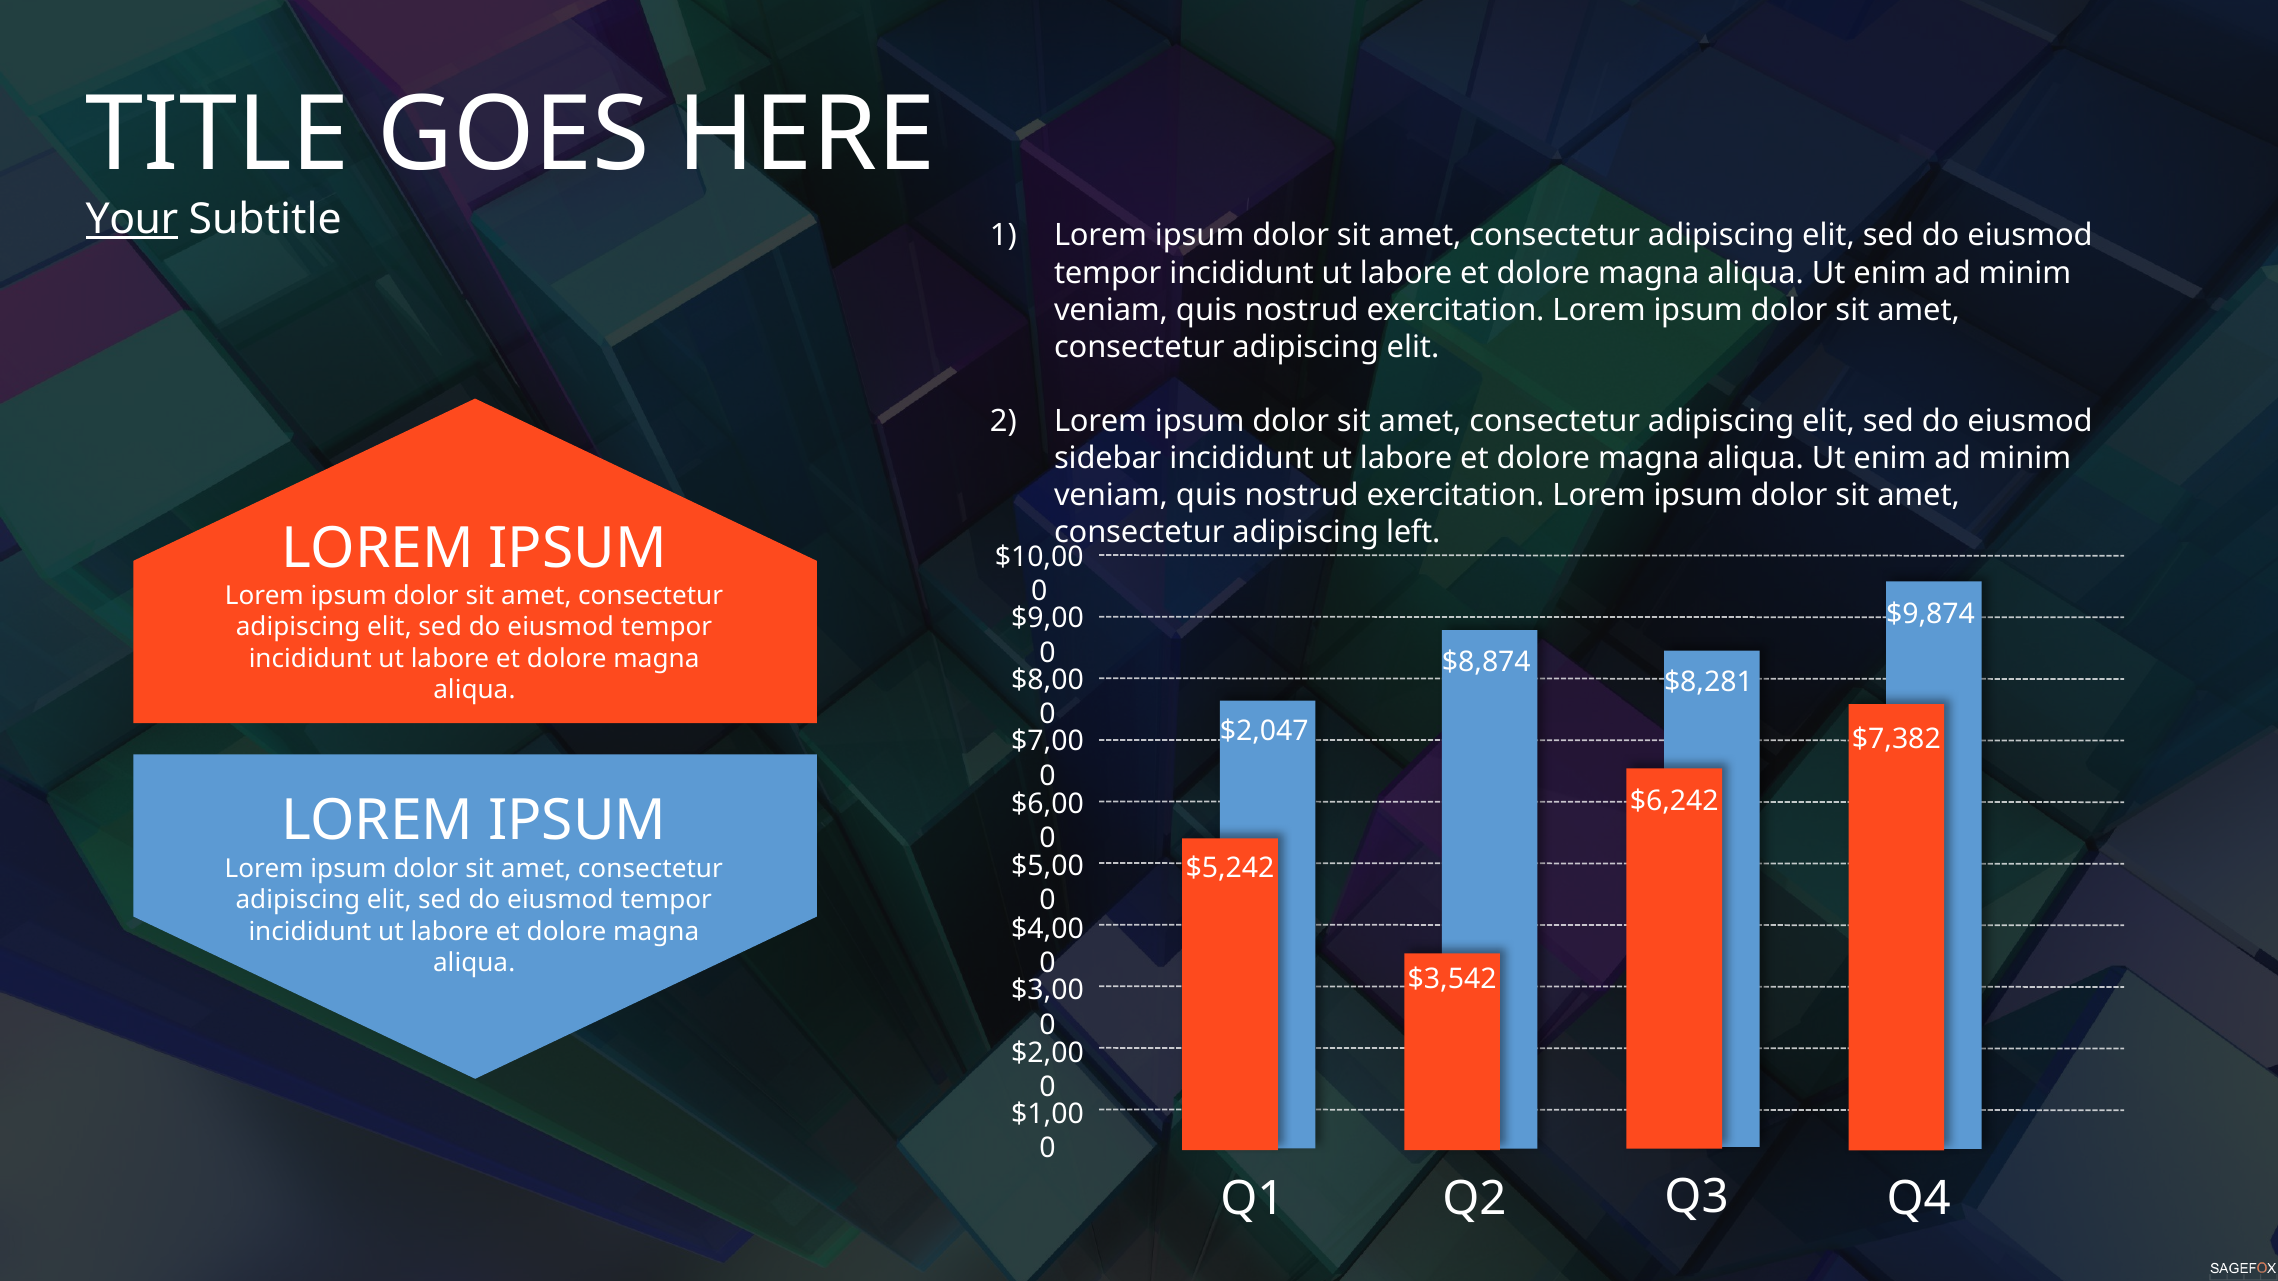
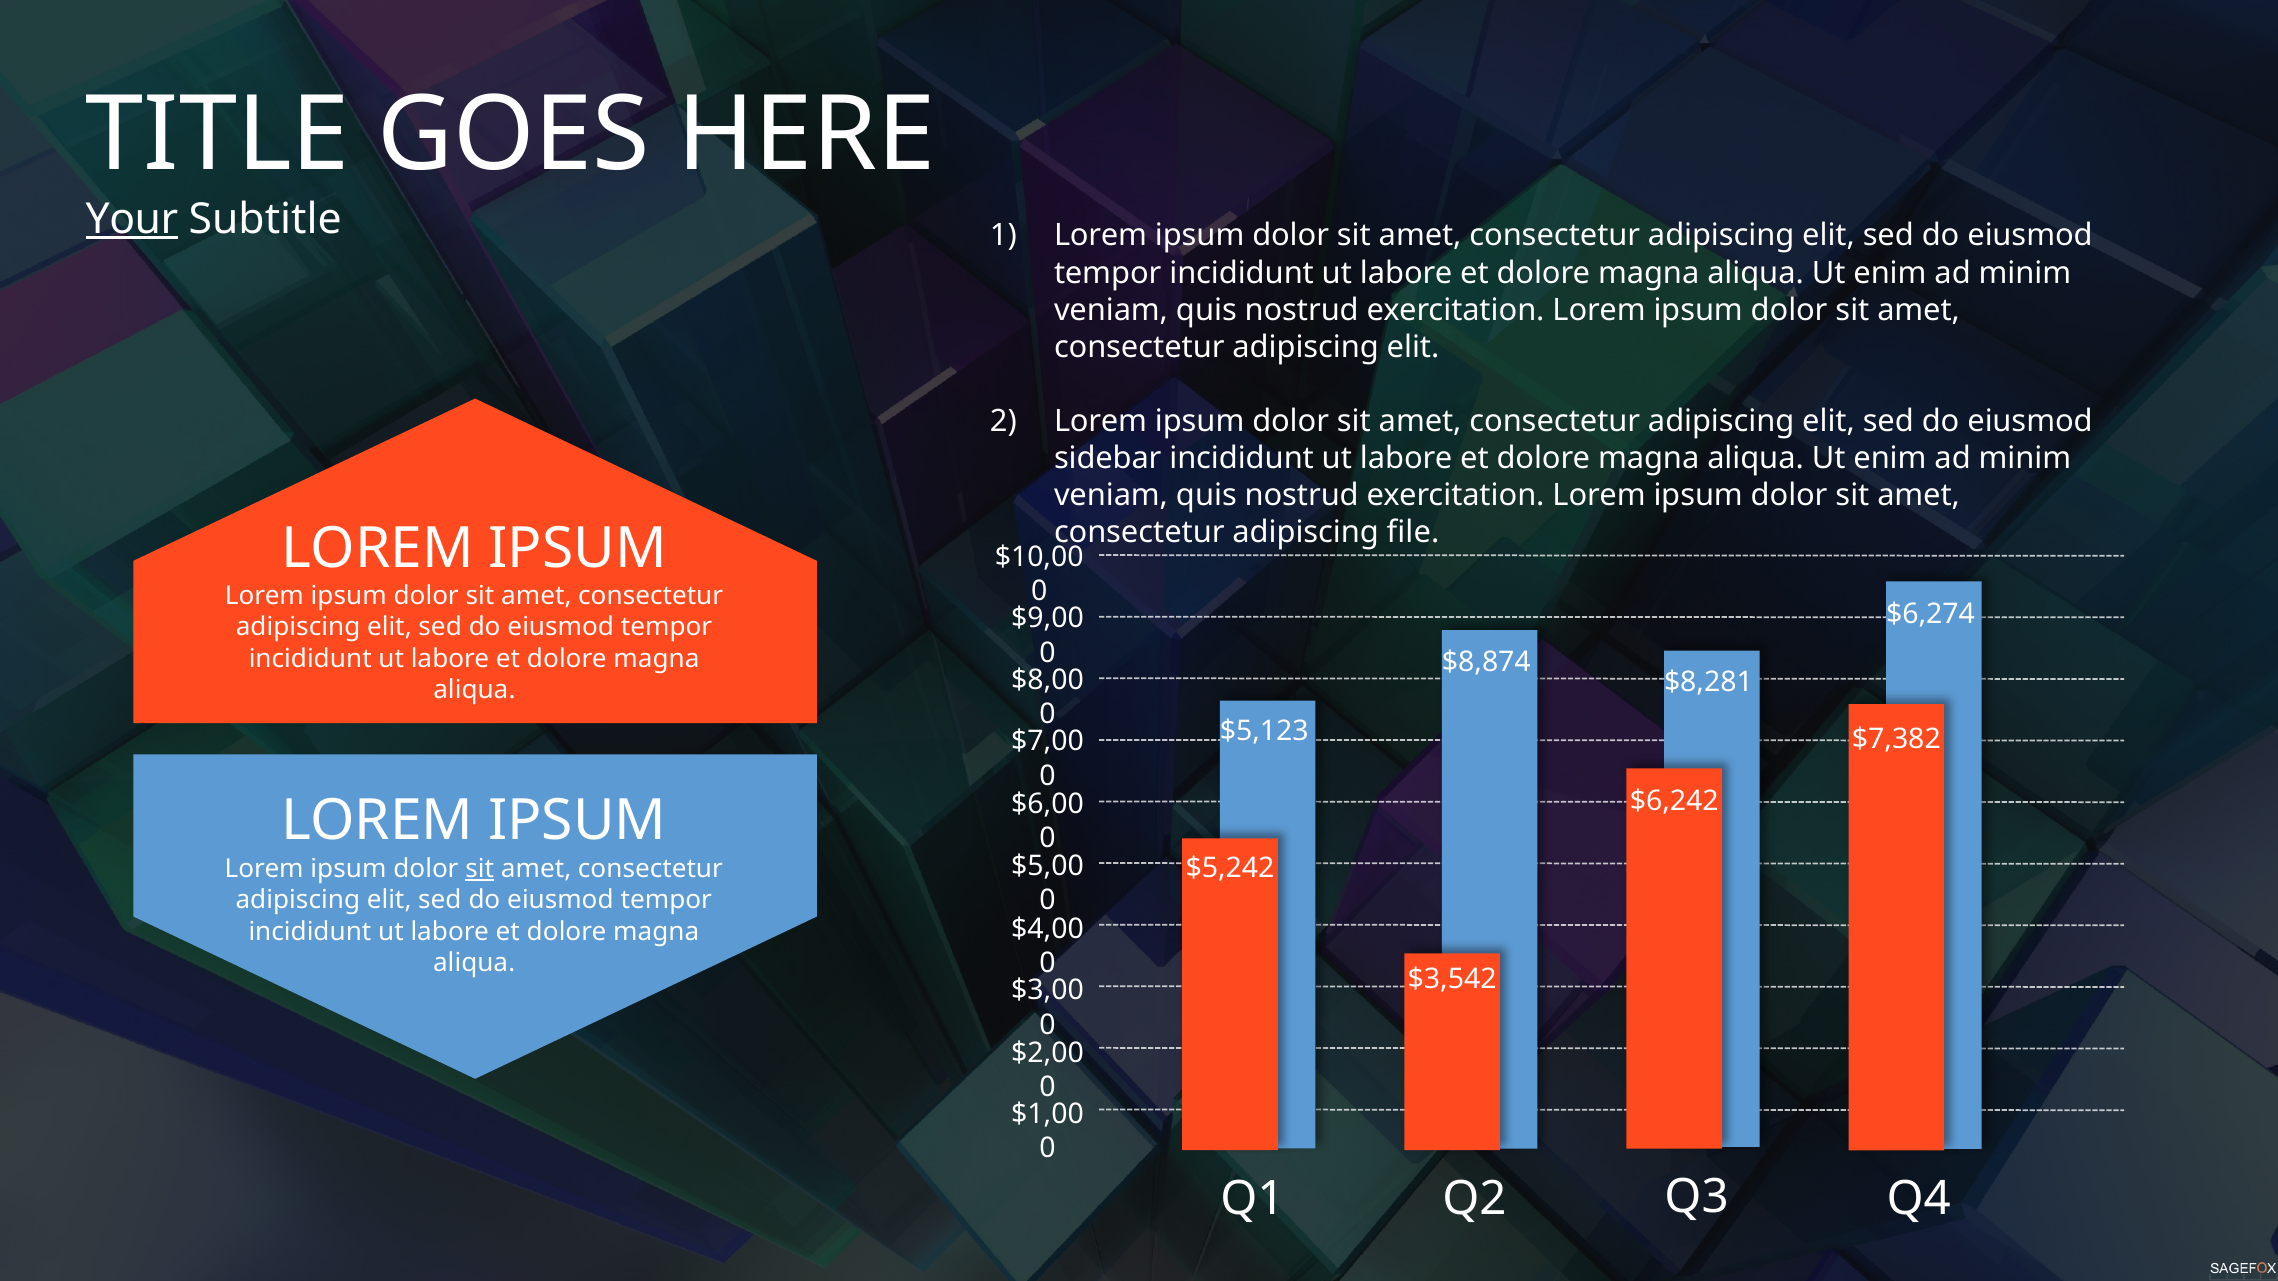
left: left -> file
$9,874: $9,874 -> $6,274
$2,047: $2,047 -> $5,123
sit at (480, 869) underline: none -> present
